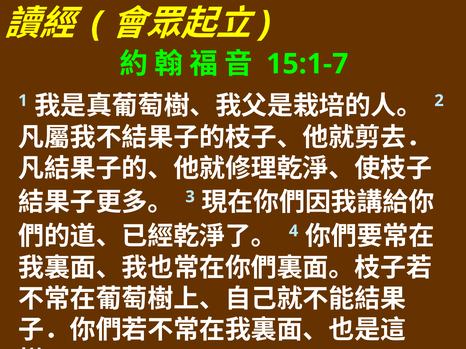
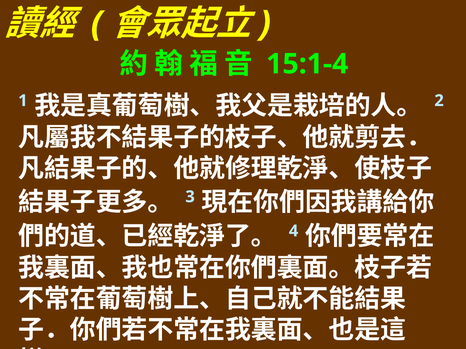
15:1-7: 15:1-7 -> 15:1-4
